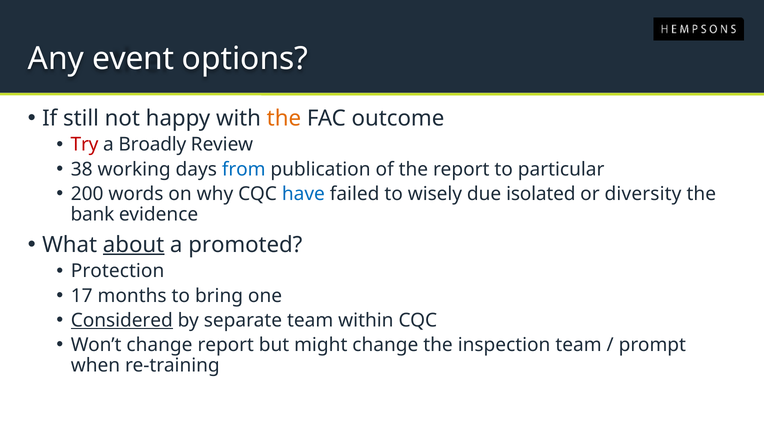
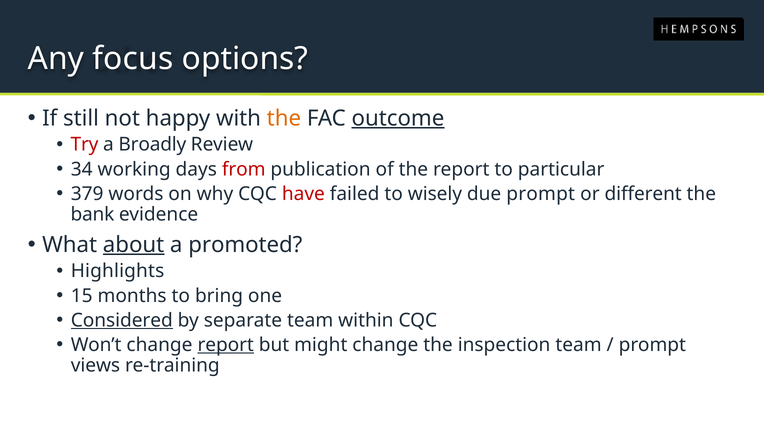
event: event -> focus
outcome underline: none -> present
38: 38 -> 34
from colour: blue -> red
200: 200 -> 379
have colour: blue -> red
due isolated: isolated -> prompt
diversity: diversity -> different
Protection: Protection -> Highlights
17: 17 -> 15
report at (226, 345) underline: none -> present
when: when -> views
